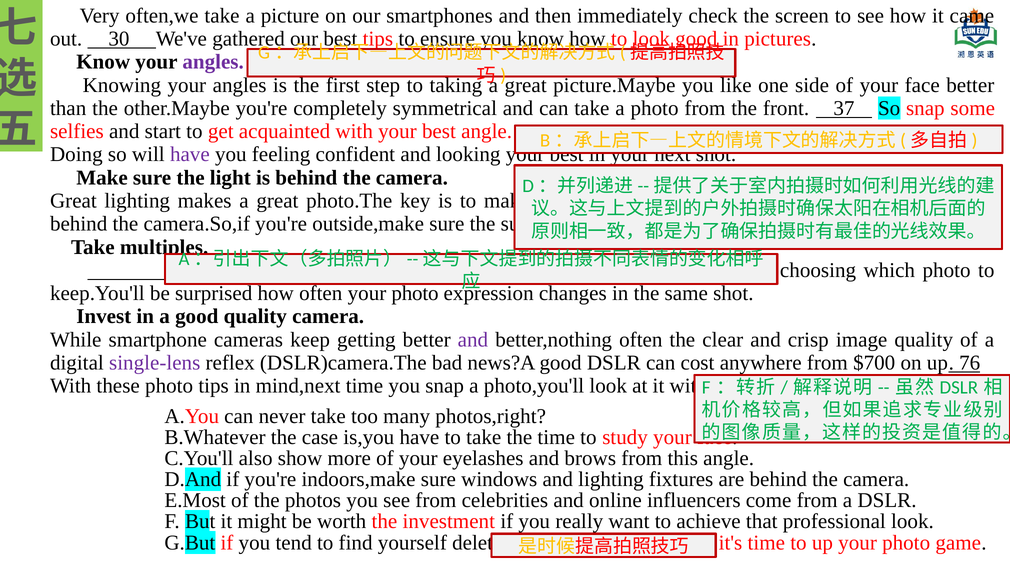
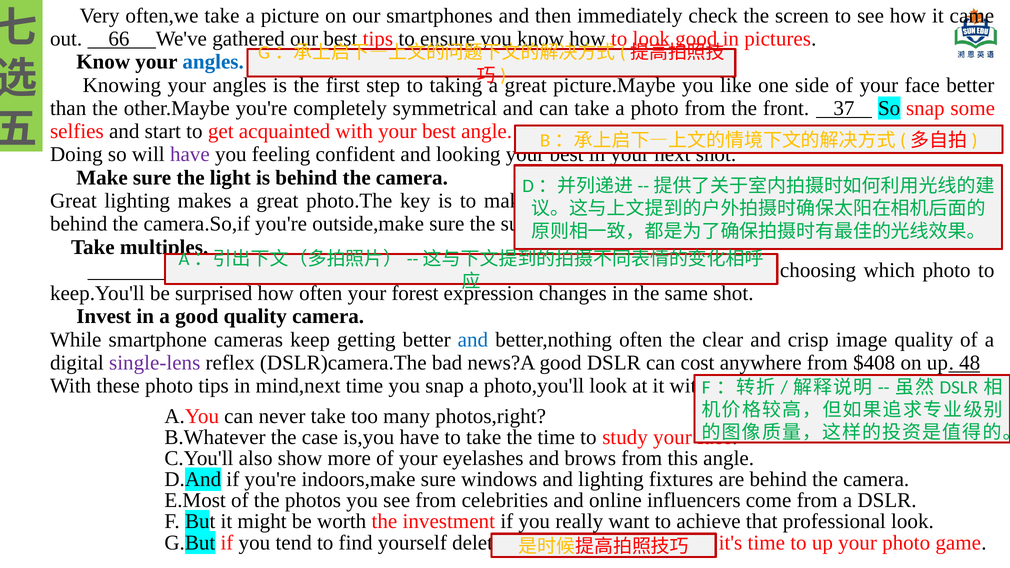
30: 30 -> 66
angles at (213, 62) colour: purple -> blue
often your photo: photo -> forest
and at (473, 340) colour: purple -> blue
$700: $700 -> $408
76: 76 -> 48
